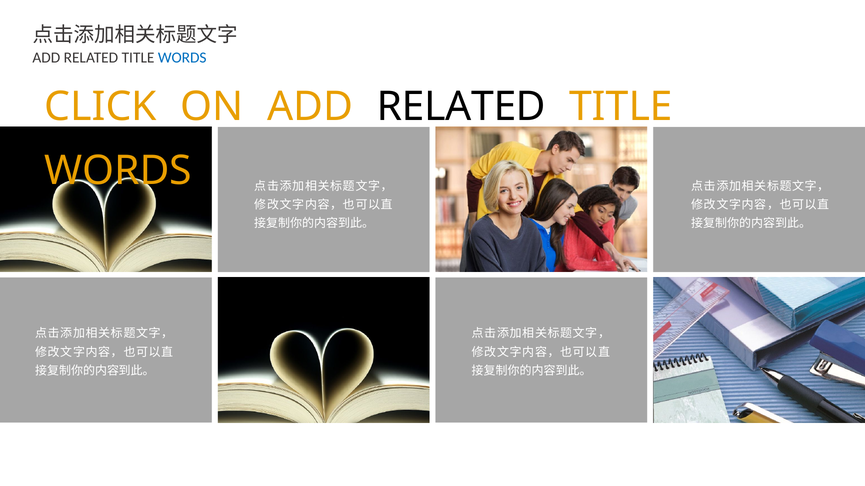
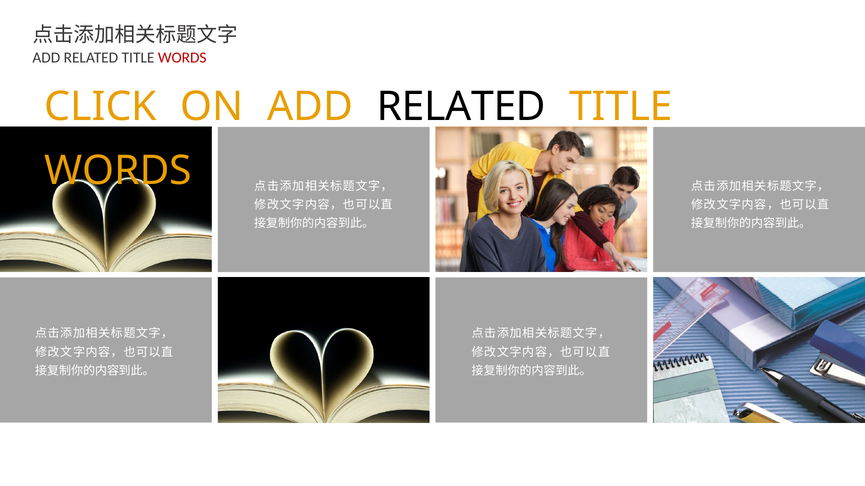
WORDS at (182, 58) colour: blue -> red
